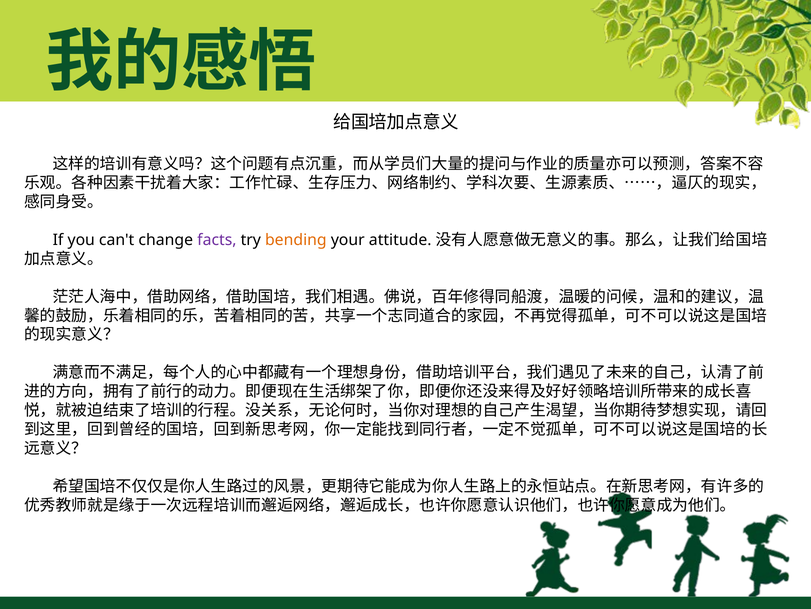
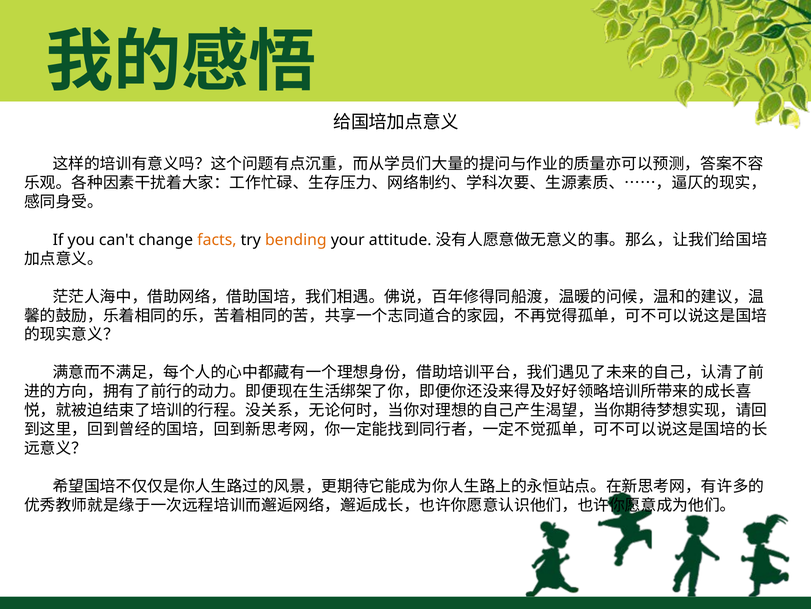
facts colour: purple -> orange
